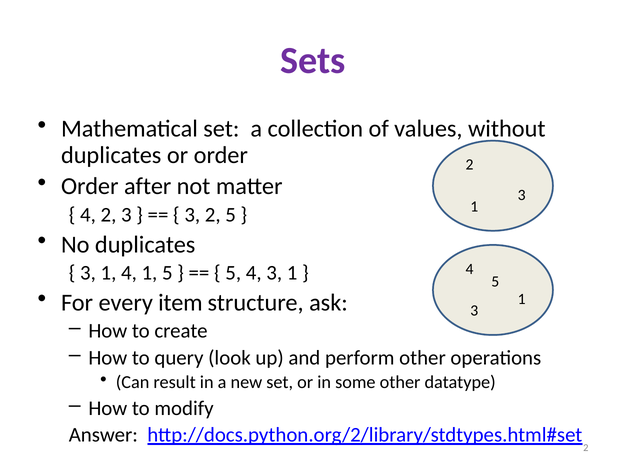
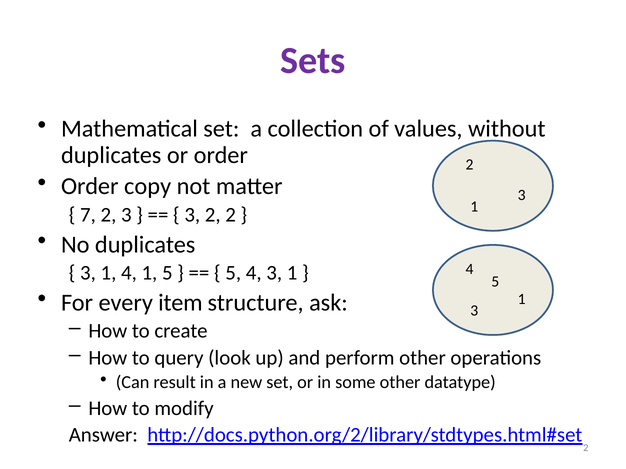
after: after -> copy
4 at (88, 215): 4 -> 7
2 5: 5 -> 2
